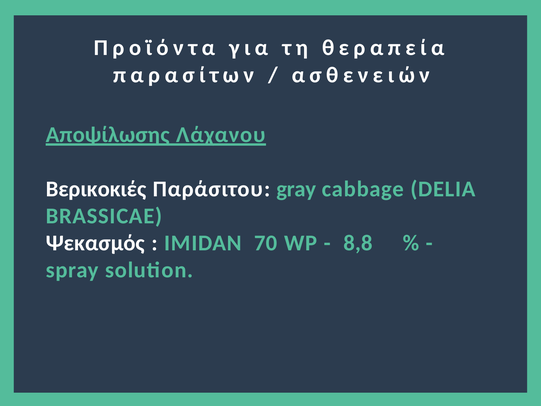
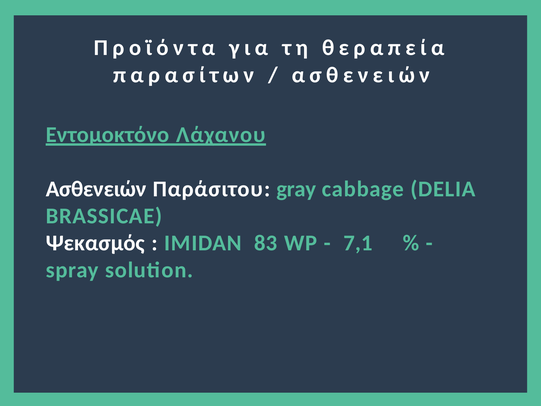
Αποψίλωσης: Αποψίλωσης -> Εντομοκτόνο
Βερικοκιές at (96, 189): Βερικοκιές -> Ασθενειών
70: 70 -> 83
8,8: 8,8 -> 7,1
